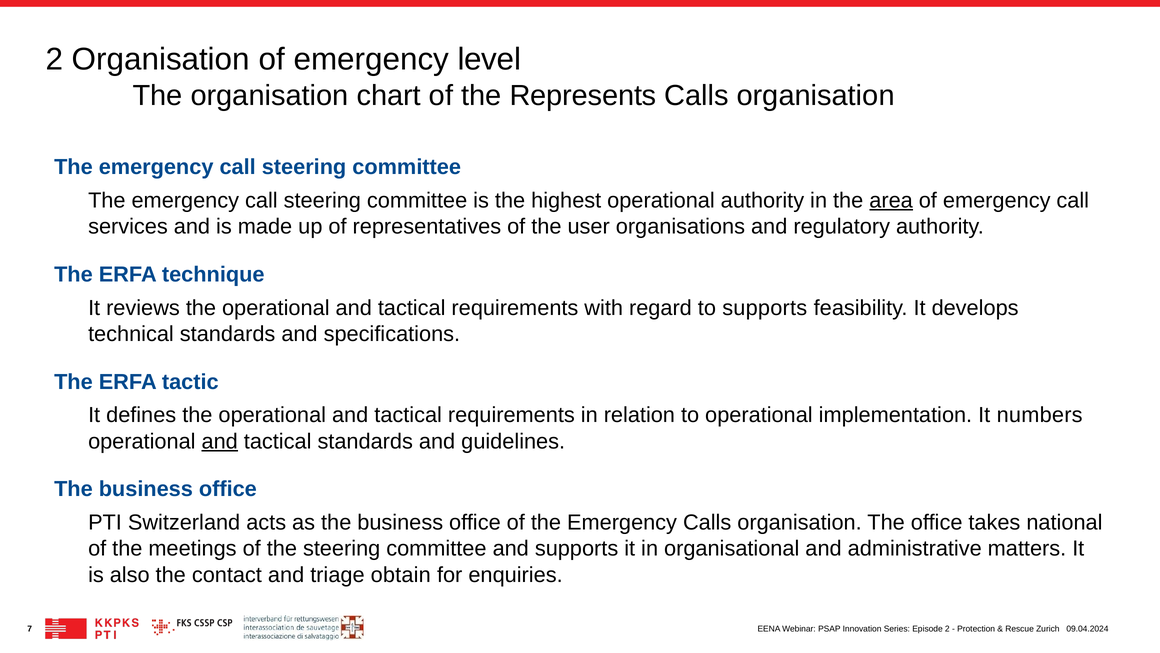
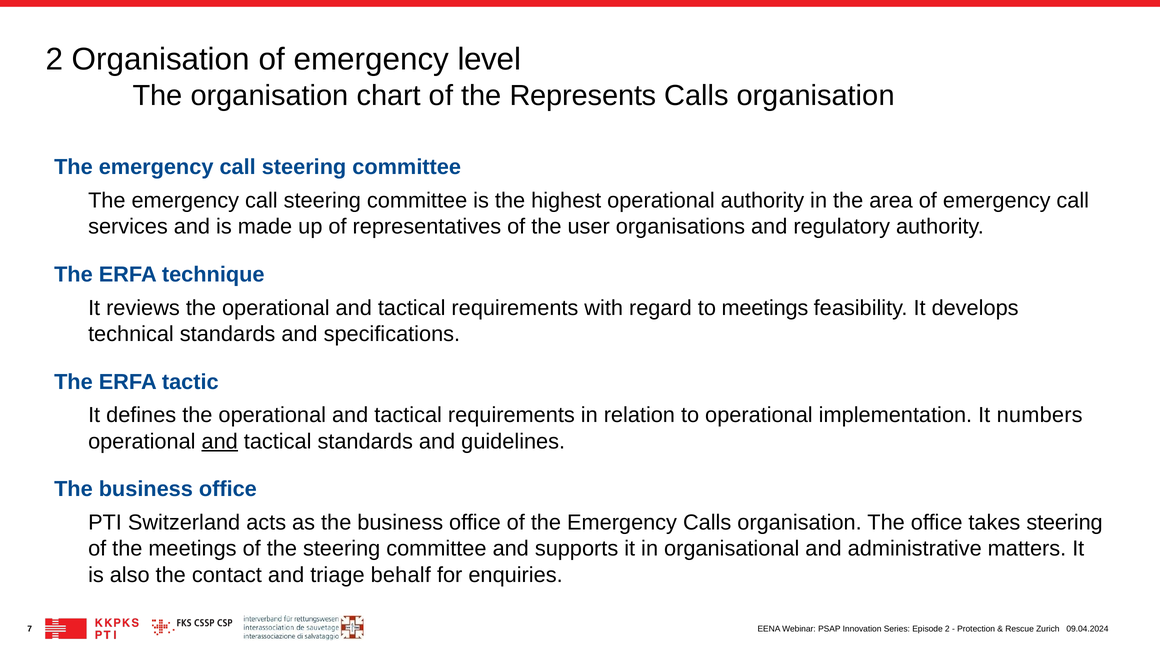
area underline: present -> none
to supports: supports -> meetings
takes national: national -> steering
obtain: obtain -> behalf
